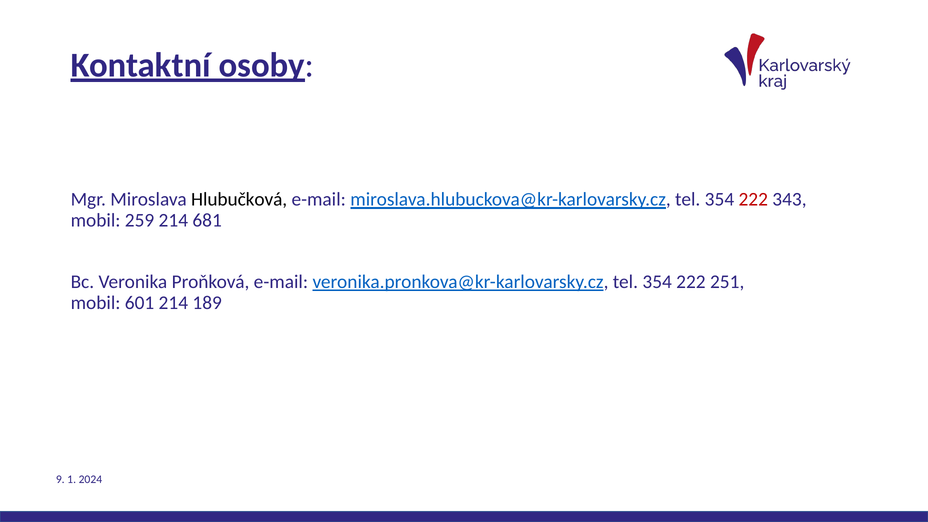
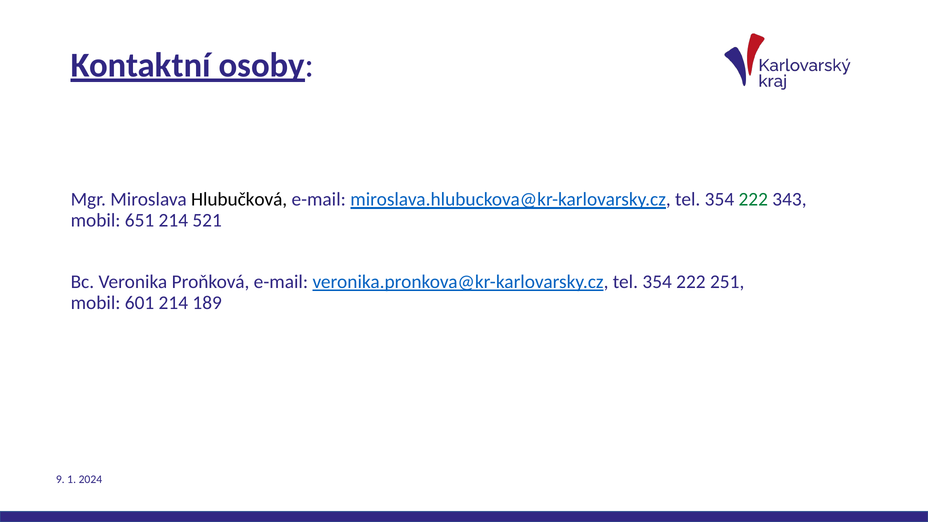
222 at (753, 200) colour: red -> green
259: 259 -> 651
681: 681 -> 521
